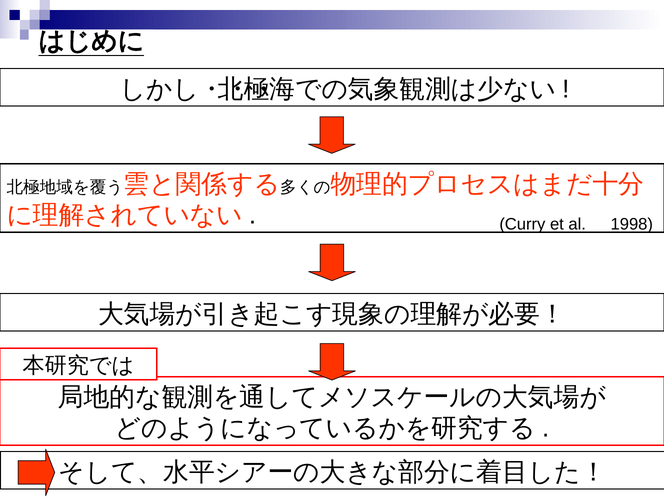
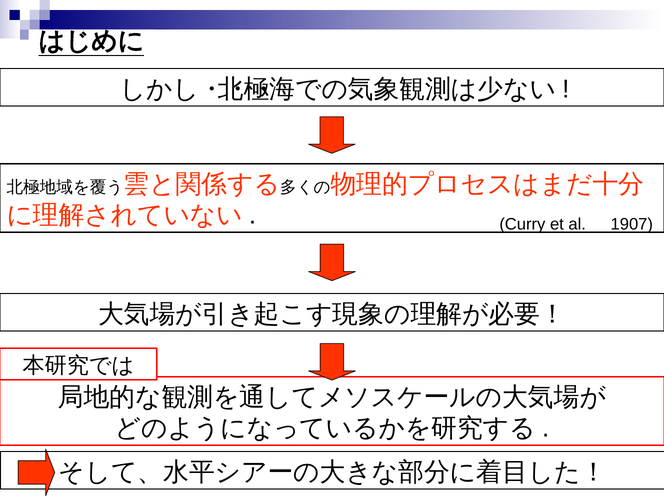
1998: 1998 -> 1907
